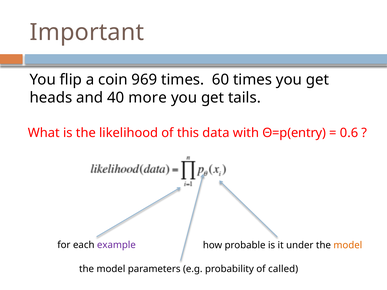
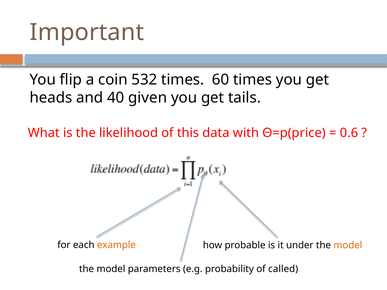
969: 969 -> 532
more: more -> given
Θ=p(entry: Θ=p(entry -> Θ=p(price
example colour: purple -> orange
